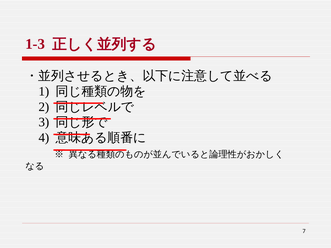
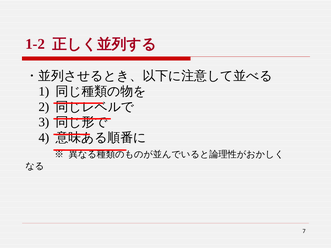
1-3: 1-3 -> 1-2
